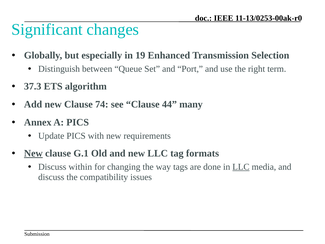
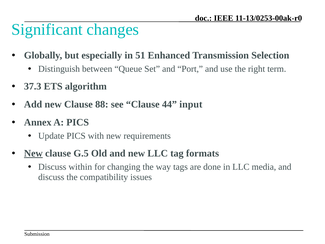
19: 19 -> 51
74: 74 -> 88
many: many -> input
G.1: G.1 -> G.5
LLC at (241, 167) underline: present -> none
